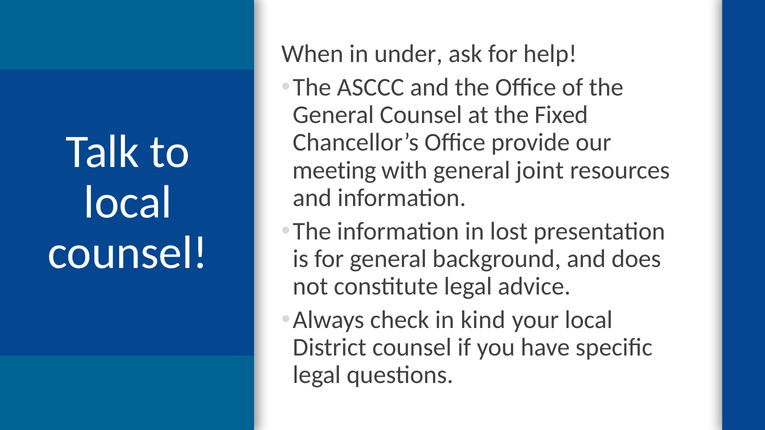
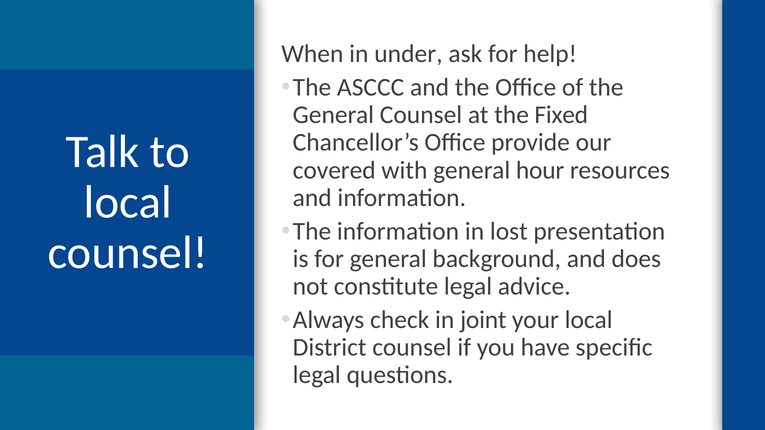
meeting: meeting -> covered
joint: joint -> hour
kind: kind -> joint
